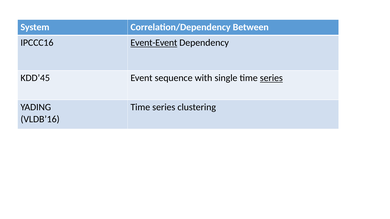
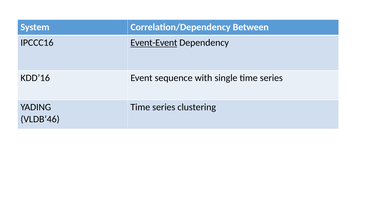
KDD’45: KDD’45 -> KDD’16
series at (271, 78) underline: present -> none
VLDB’16: VLDB’16 -> VLDB’46
